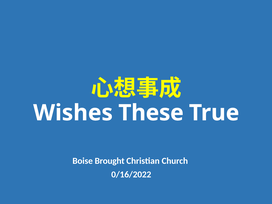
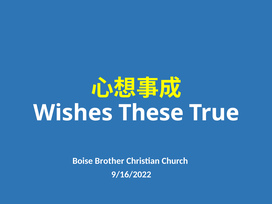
Brought: Brought -> Brother
0/16/2022: 0/16/2022 -> 9/16/2022
